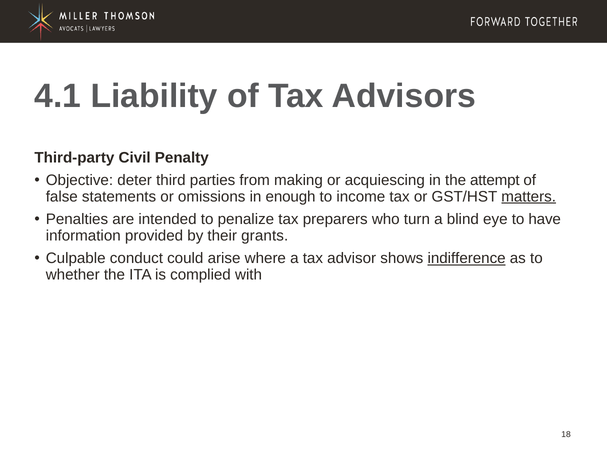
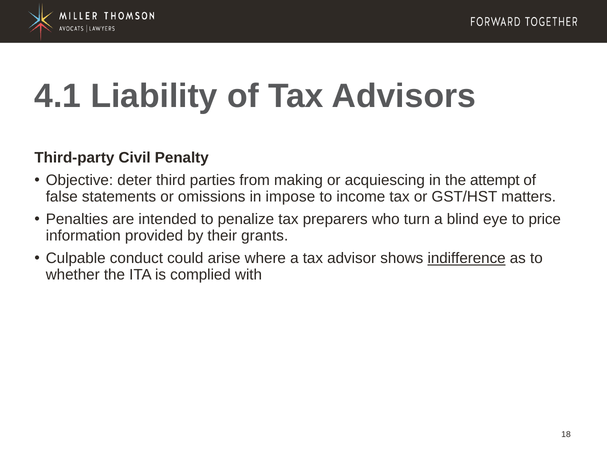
enough: enough -> impose
matters underline: present -> none
have: have -> price
